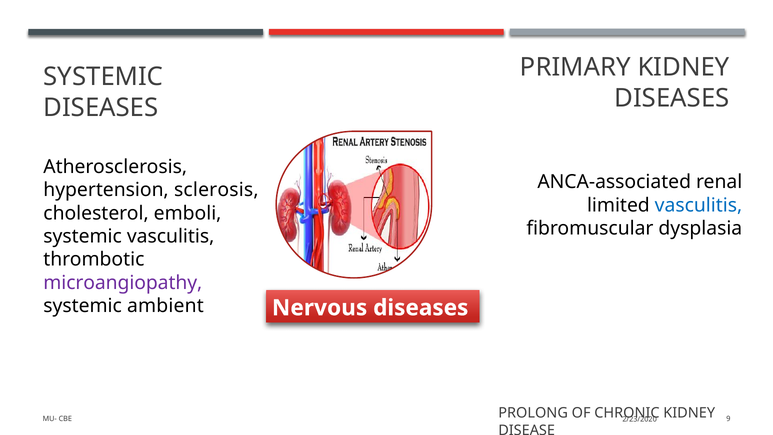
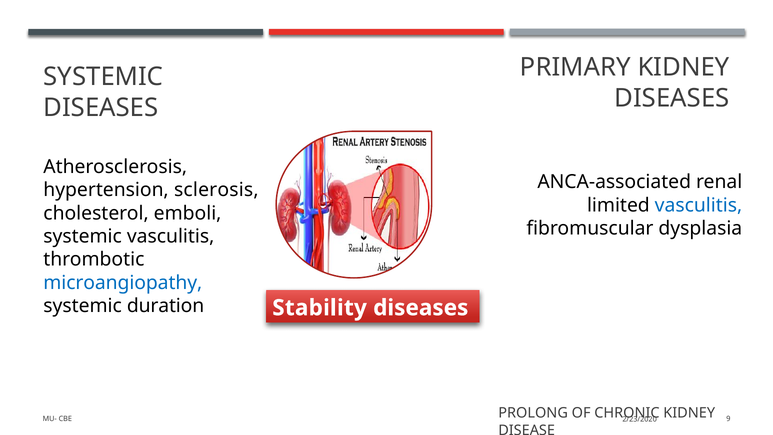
microangiopathy colour: purple -> blue
ambient: ambient -> duration
Nervous: Nervous -> Stability
